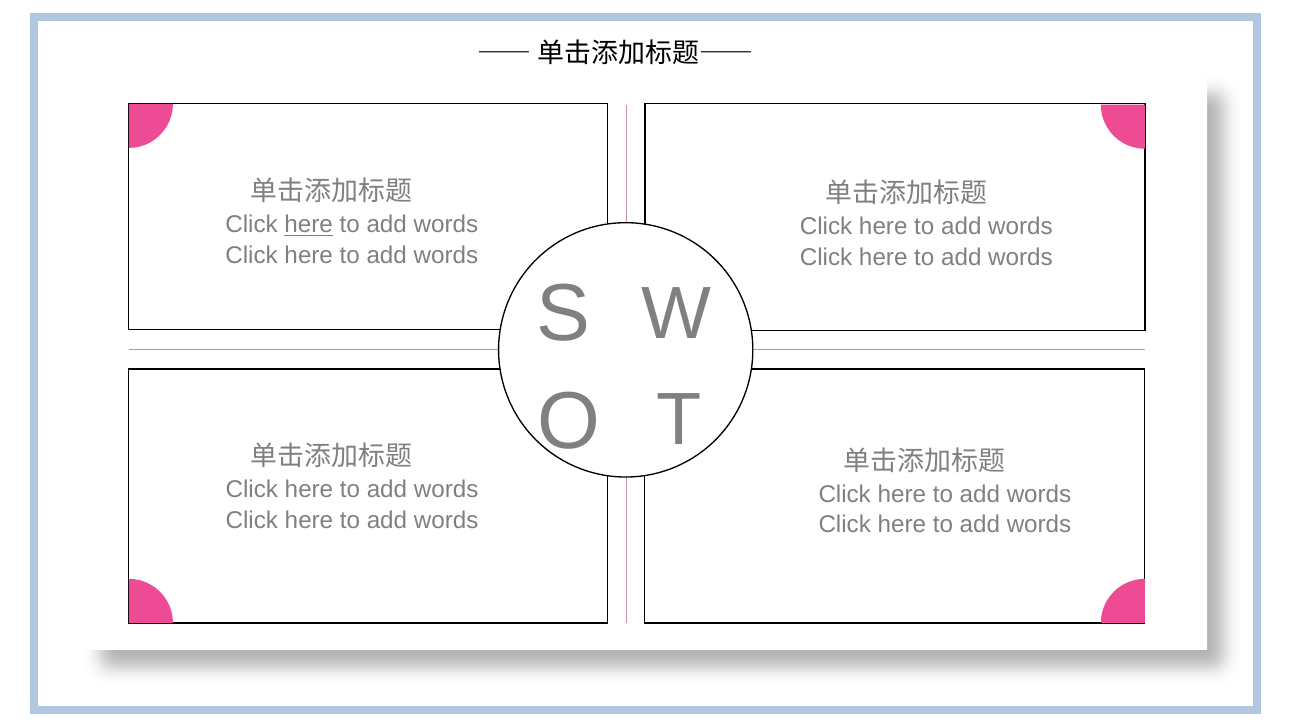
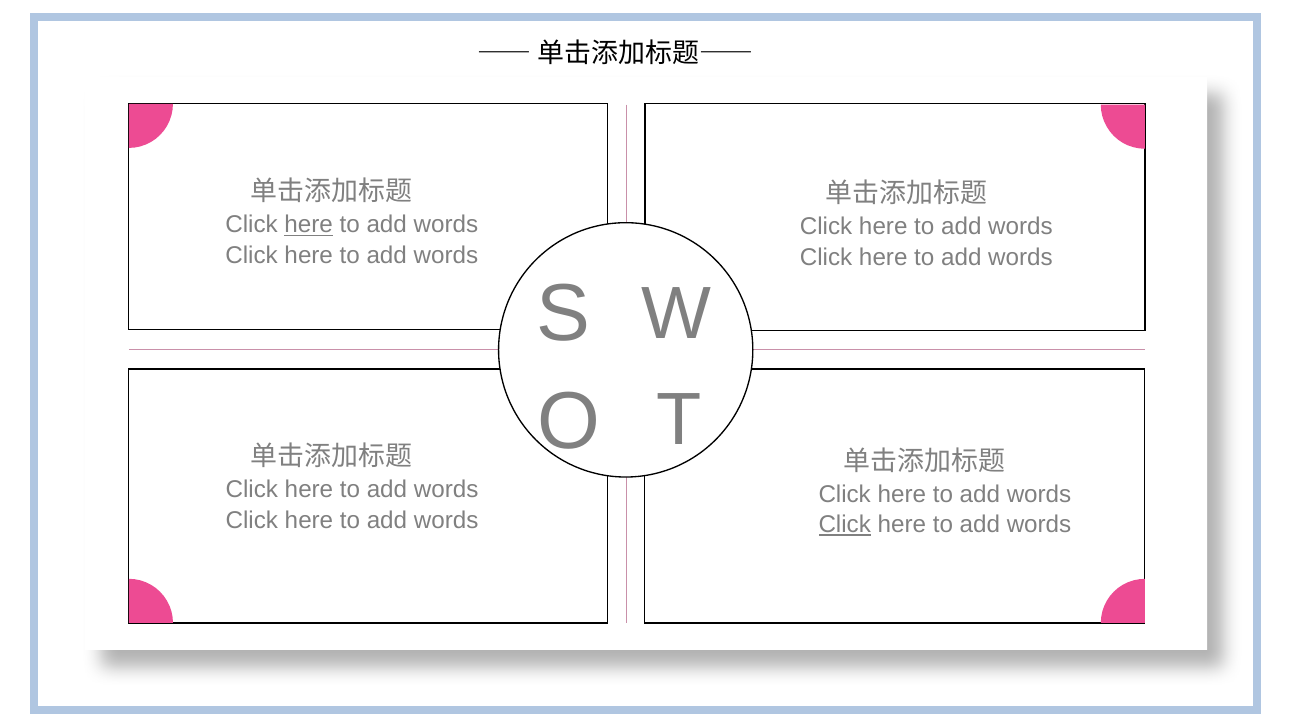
Click at (845, 525) underline: none -> present
